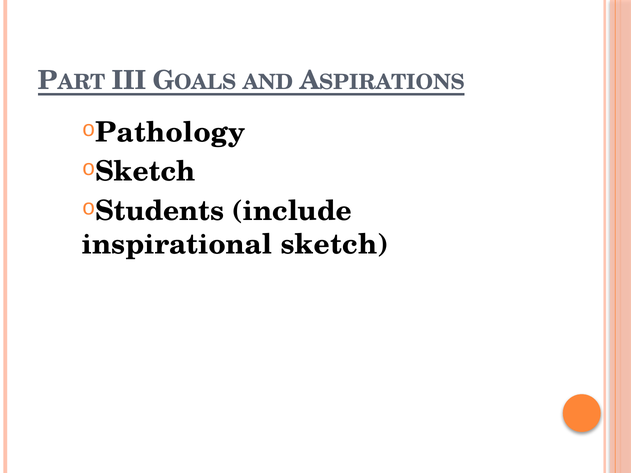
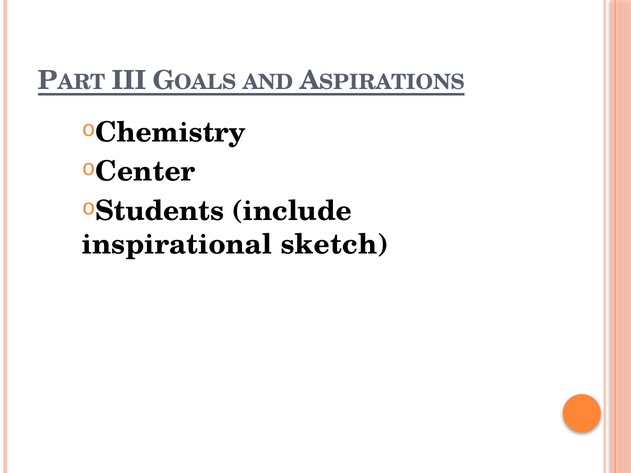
Pathology: Pathology -> Chemistry
Sketch at (145, 172): Sketch -> Center
